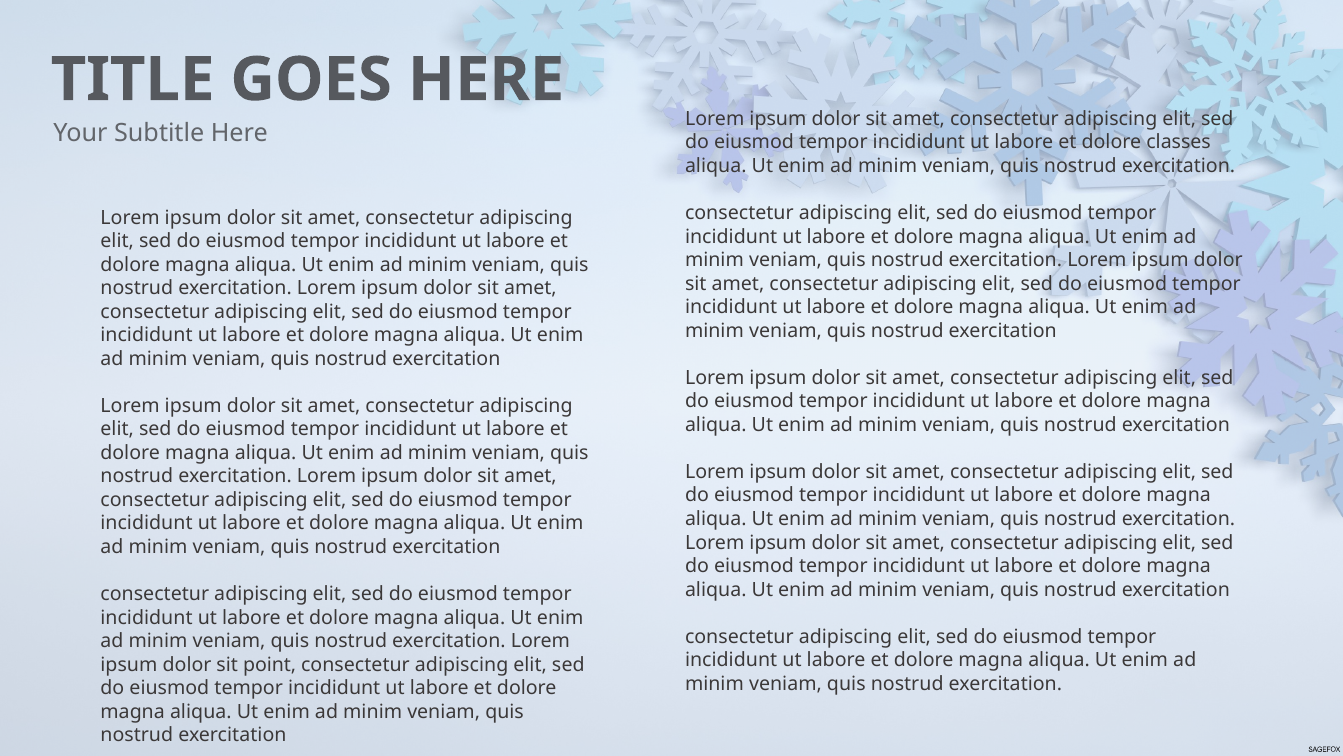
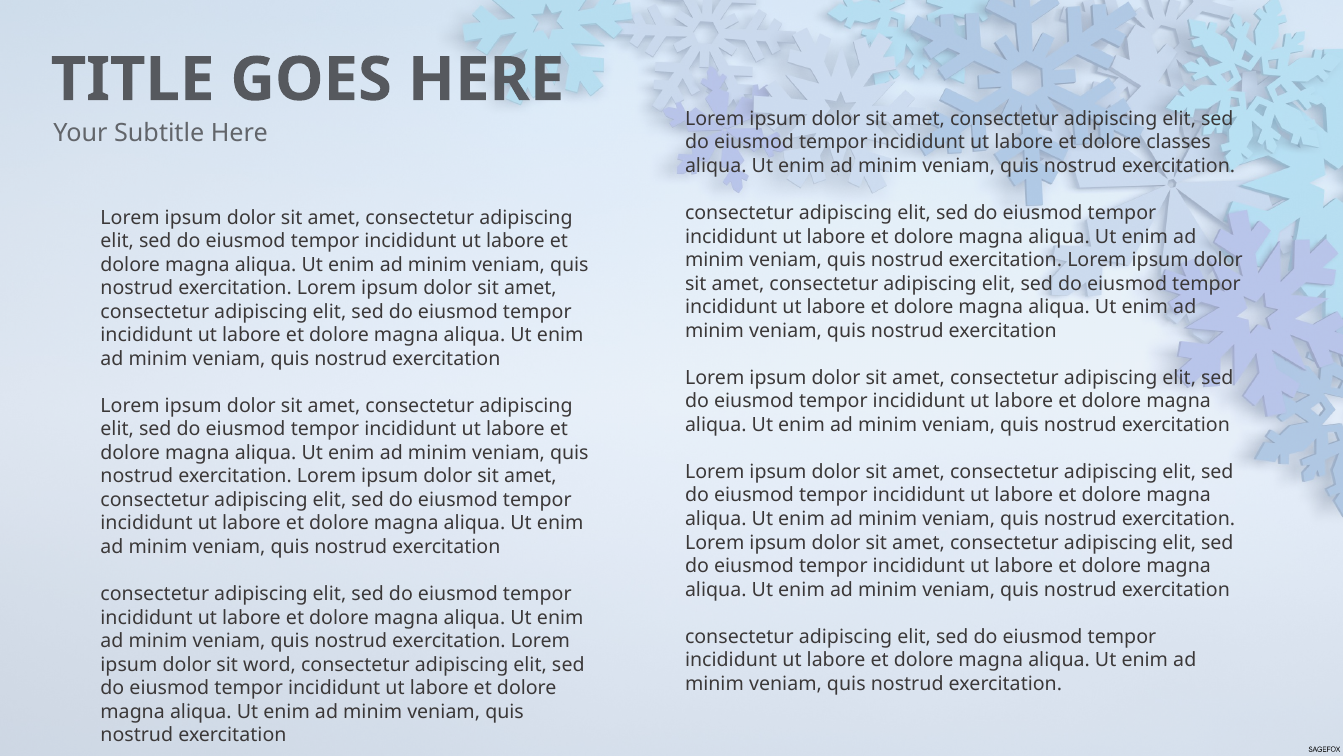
point: point -> word
